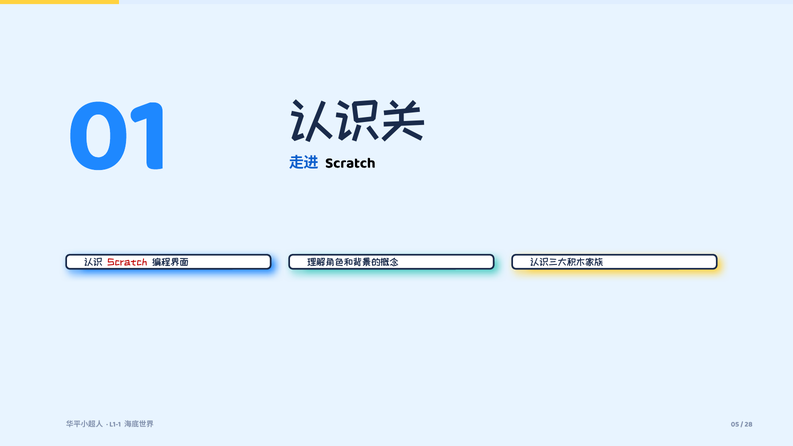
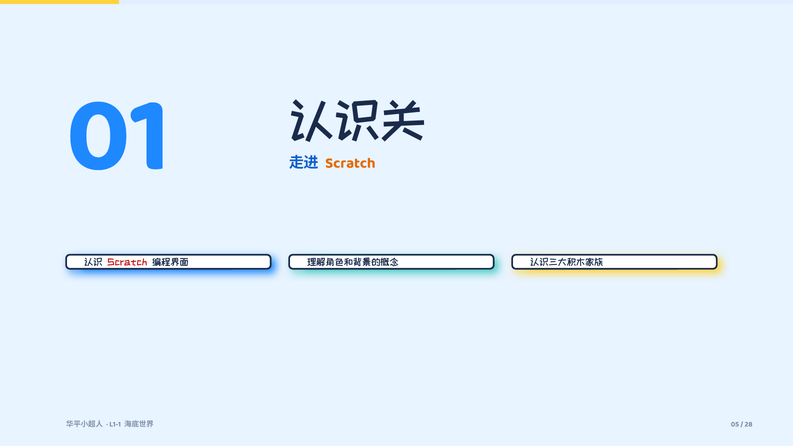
Scratch at (350, 163) colour: black -> orange
